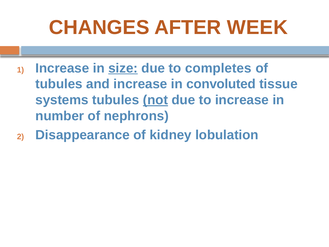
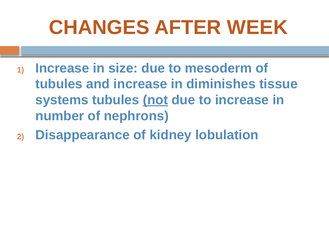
size underline: present -> none
completes: completes -> mesoderm
convoluted: convoluted -> diminishes
